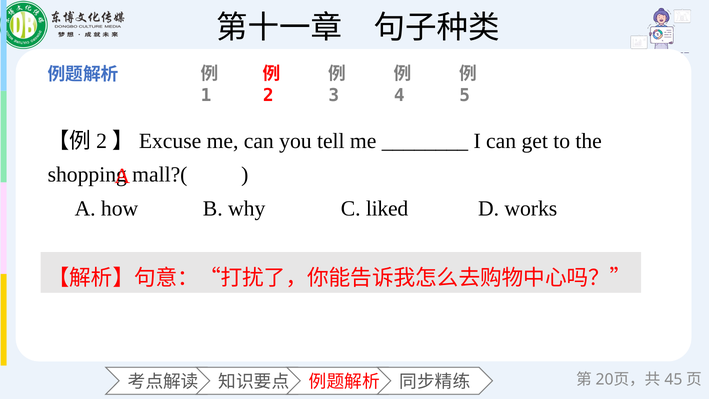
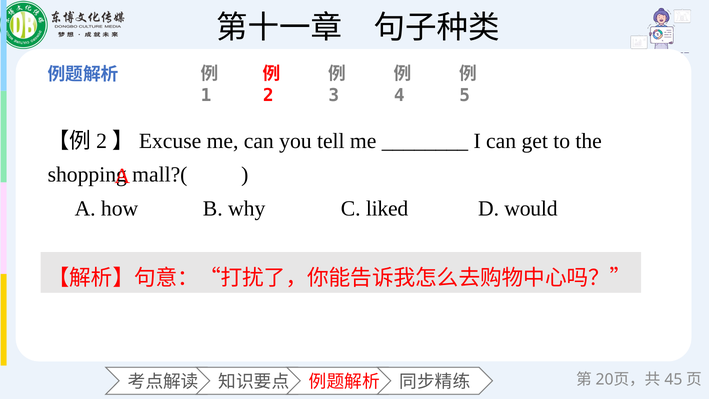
works: works -> would
